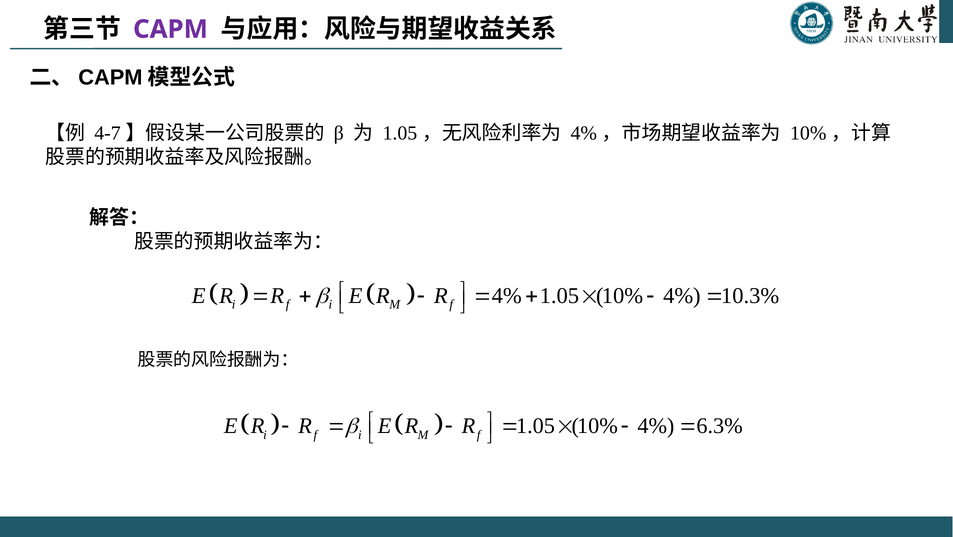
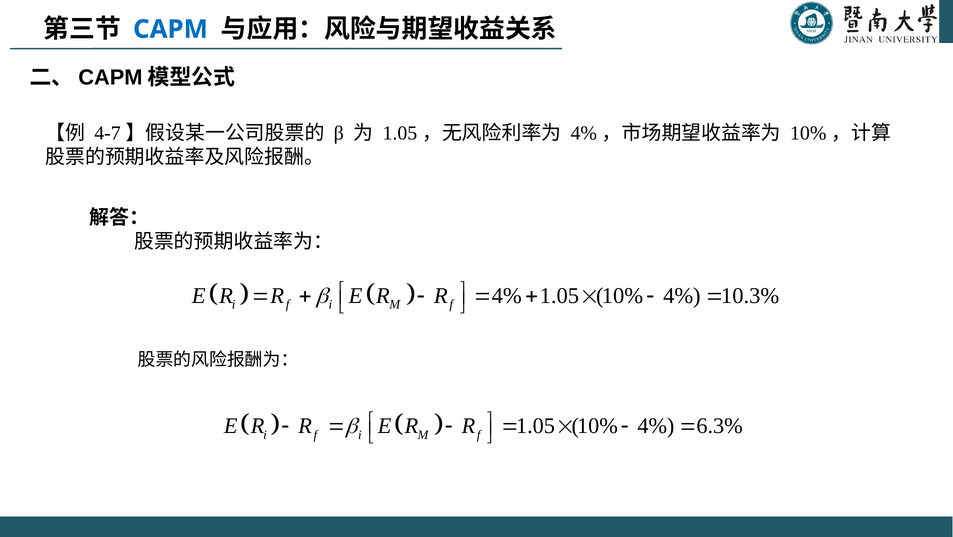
CAPM colour: purple -> blue
